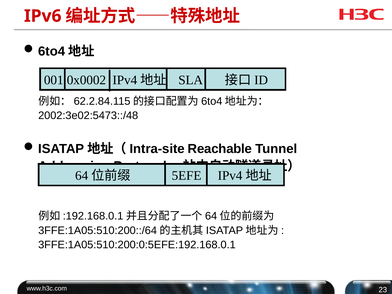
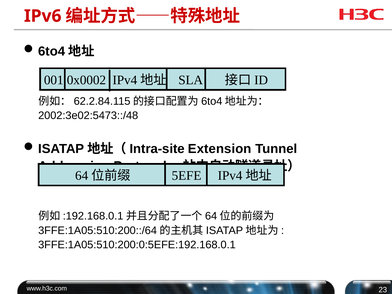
Reachable: Reachable -> Extension
